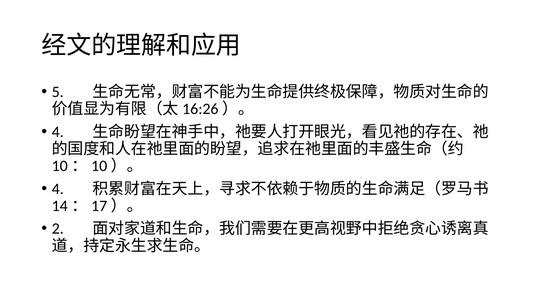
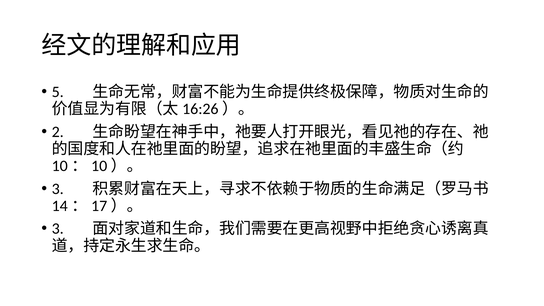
4 at (58, 132): 4 -> 2
4 at (58, 189): 4 -> 3
2 at (58, 229): 2 -> 3
